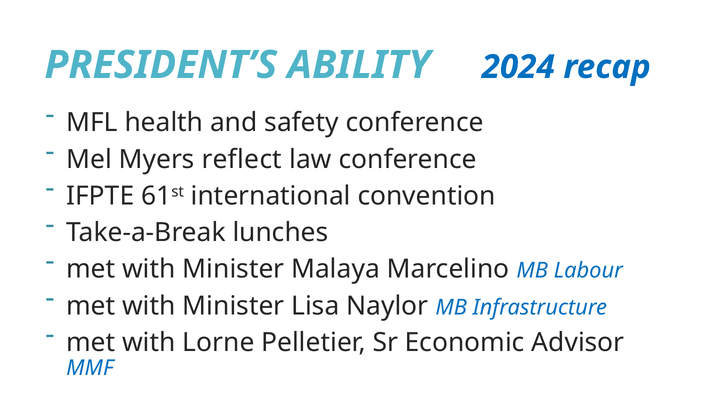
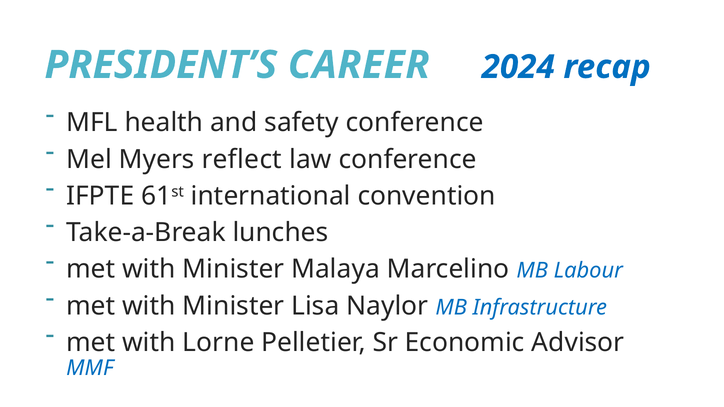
ABILITY: ABILITY -> CAREER
